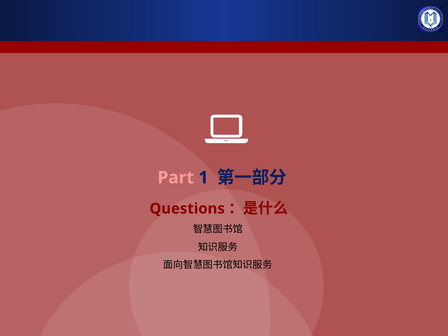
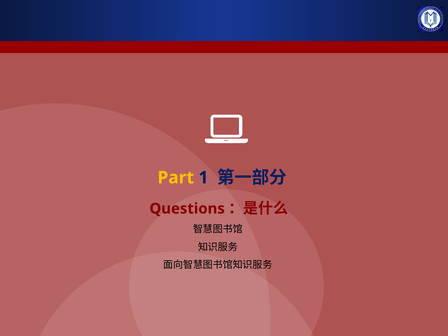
Part colour: pink -> yellow
